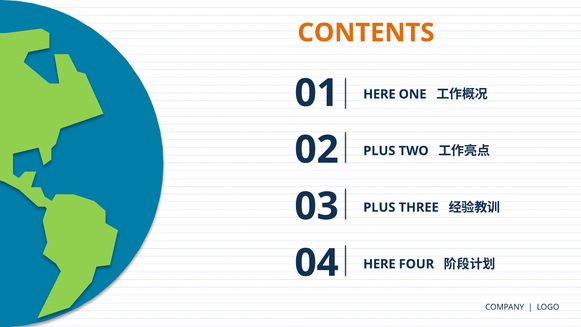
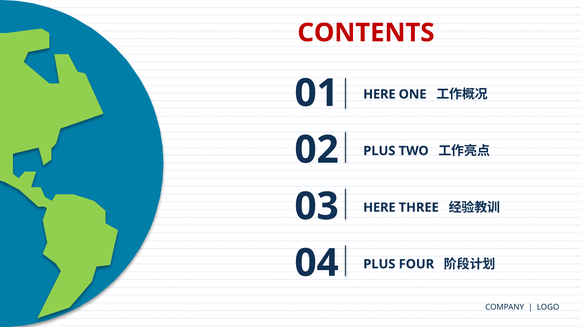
CONTENTS colour: orange -> red
PLUS at (379, 207): PLUS -> HERE
HERE at (379, 264): HERE -> PLUS
